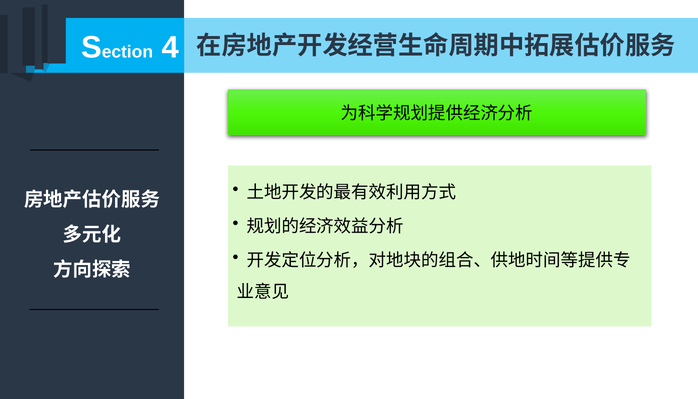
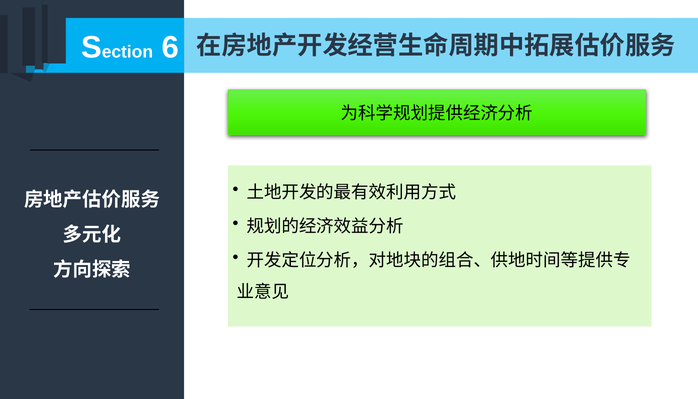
4: 4 -> 6
